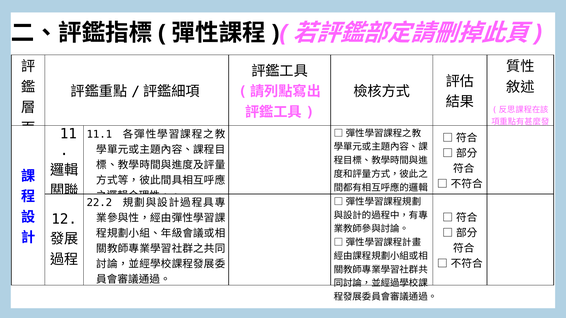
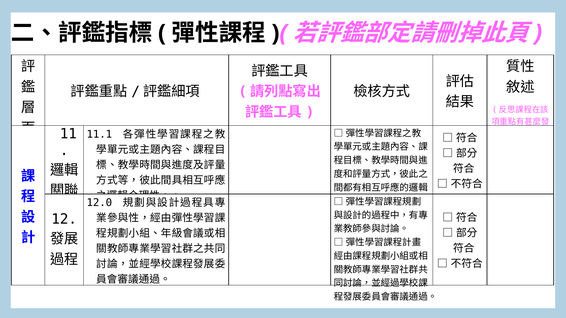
22.2: 22.2 -> 12.0
